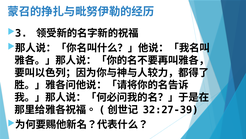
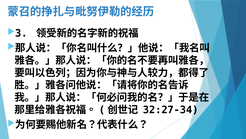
32:27-39: 32:27-39 -> 32:27-34
